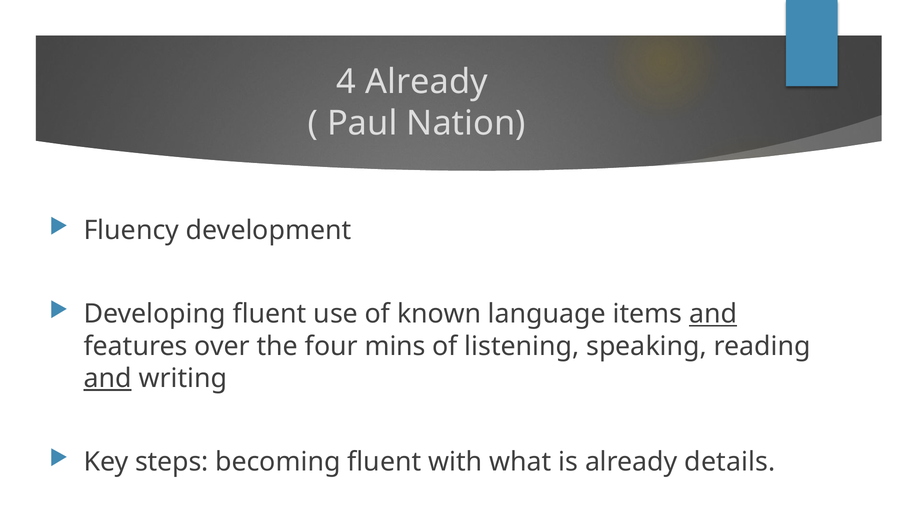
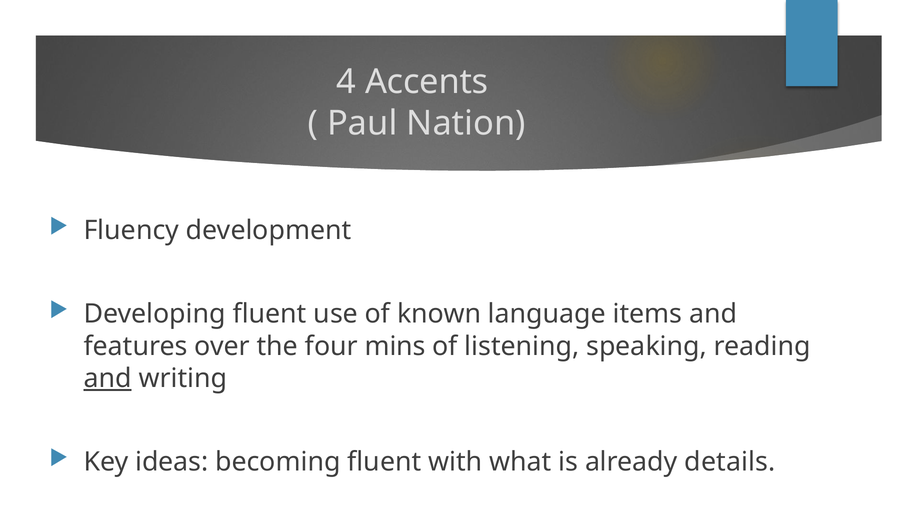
4 Already: Already -> Accents
and at (713, 314) underline: present -> none
steps: steps -> ideas
